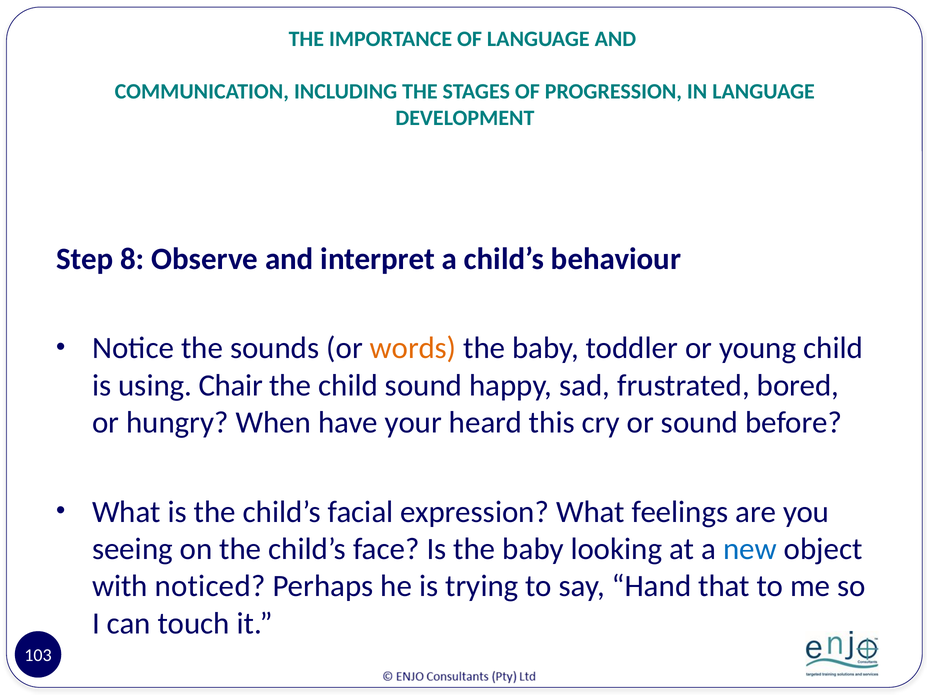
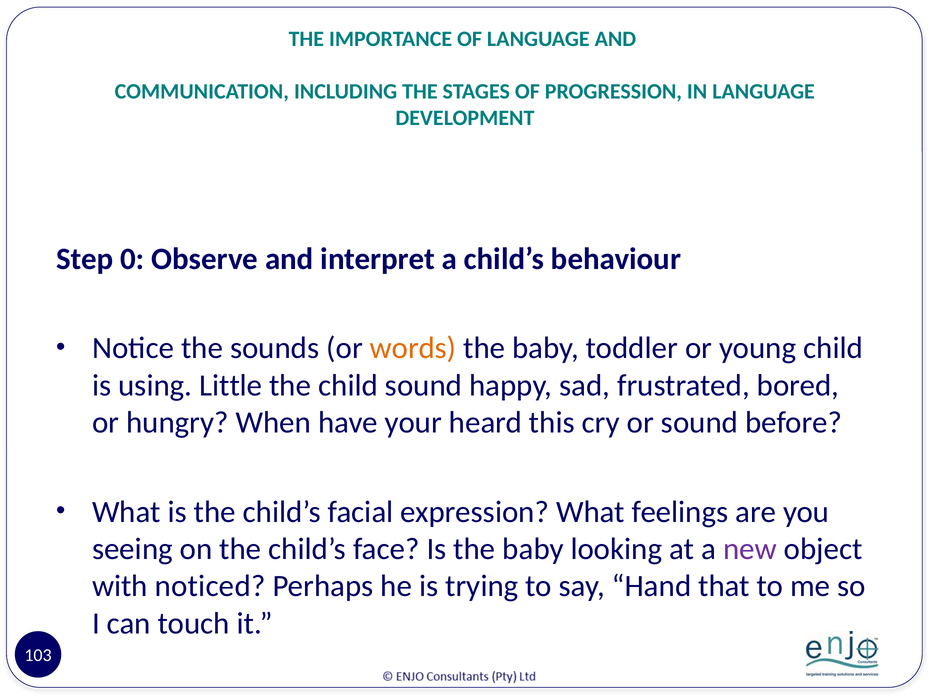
8: 8 -> 0
Chair: Chair -> Little
new colour: blue -> purple
